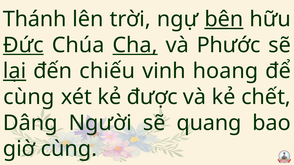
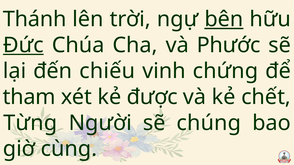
Cha underline: present -> none
lại underline: present -> none
hoang: hoang -> chứng
cùng at (29, 97): cùng -> tham
Dâng: Dâng -> Từng
quang: quang -> chúng
